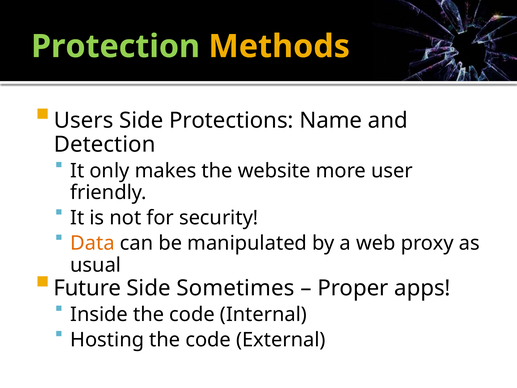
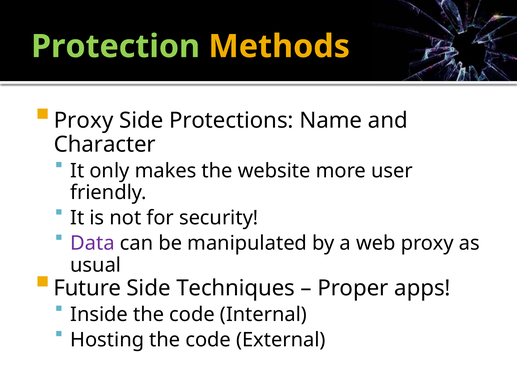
Users at (84, 120): Users -> Proxy
Detection: Detection -> Character
Data colour: orange -> purple
Sometimes: Sometimes -> Techniques
